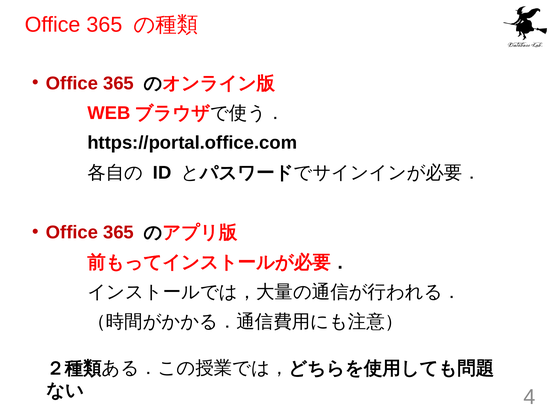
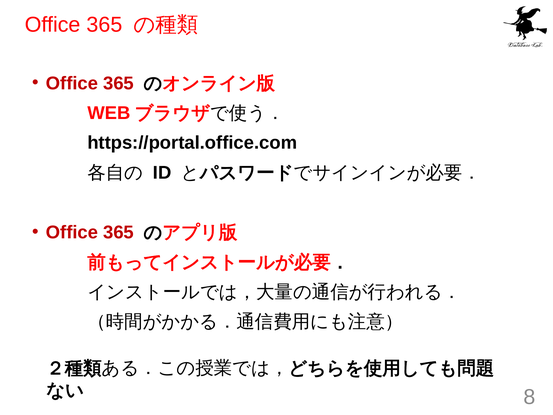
4: 4 -> 8
